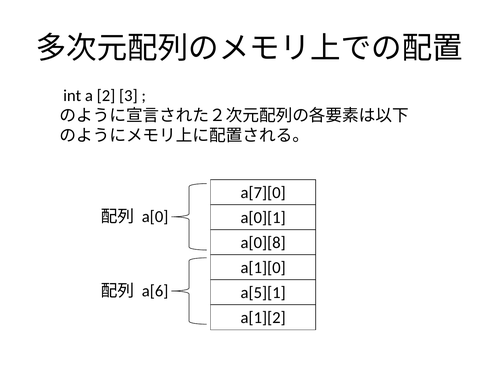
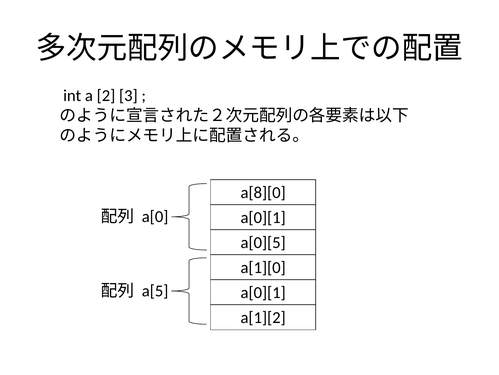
a[7][0: a[7][0 -> a[8][0
a[0][8: a[0][8 -> a[0][5
a[6: a[6 -> a[5
a[5][1 at (263, 292): a[5][1 -> a[0][1
